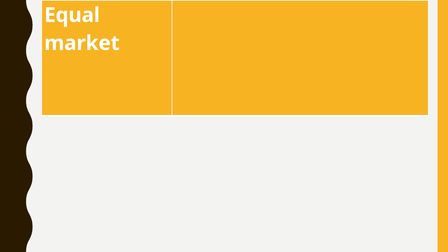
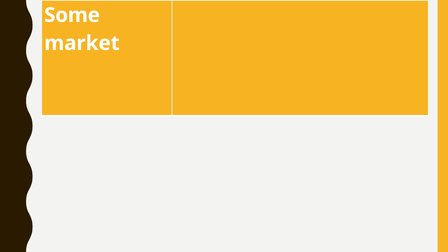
Equal: Equal -> Some
